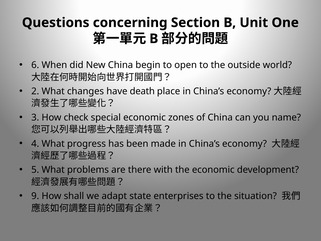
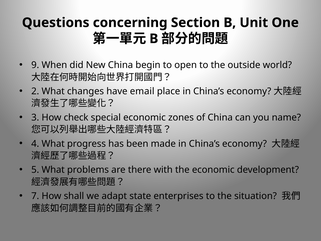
6: 6 -> 9
death: death -> email
9: 9 -> 7
